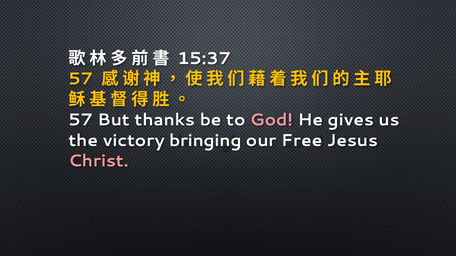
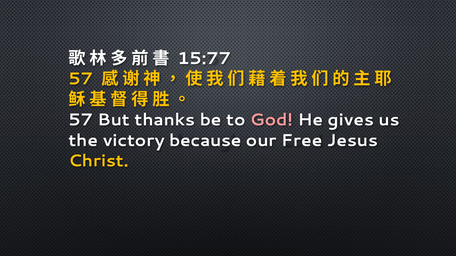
15:37: 15:37 -> 15:77
bringing: bringing -> because
Christ colour: pink -> yellow
